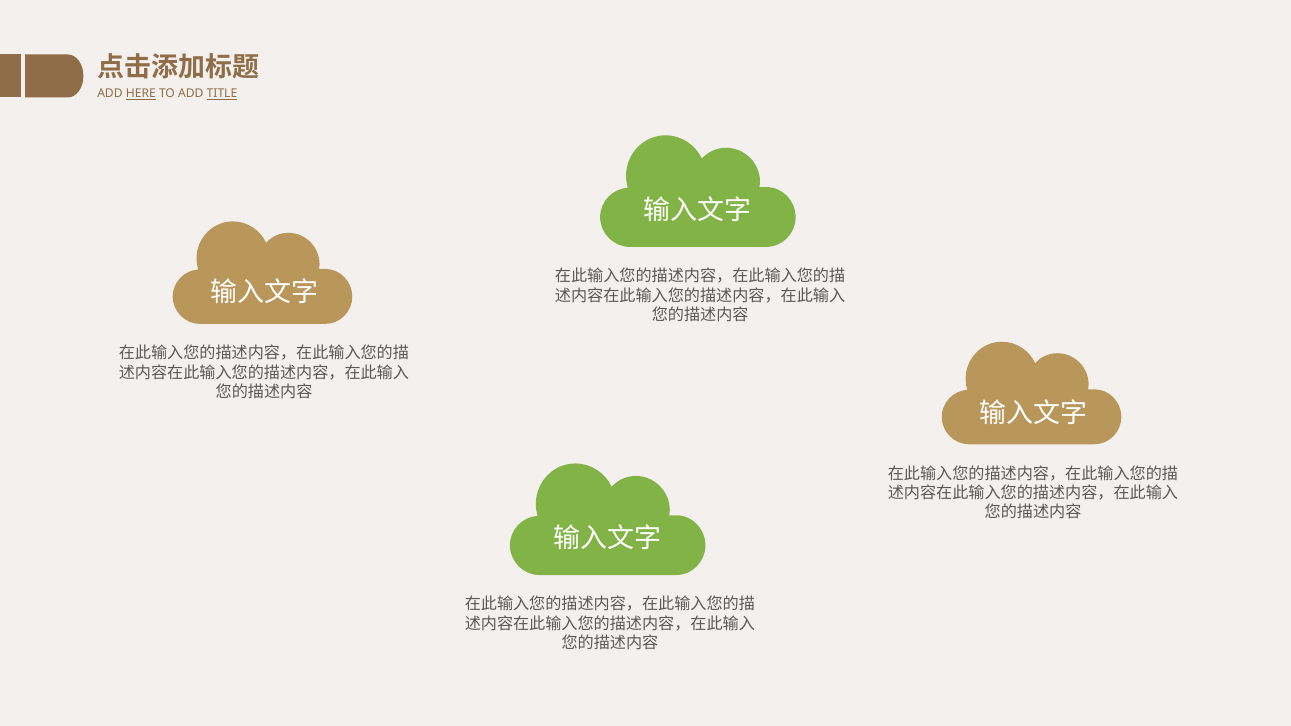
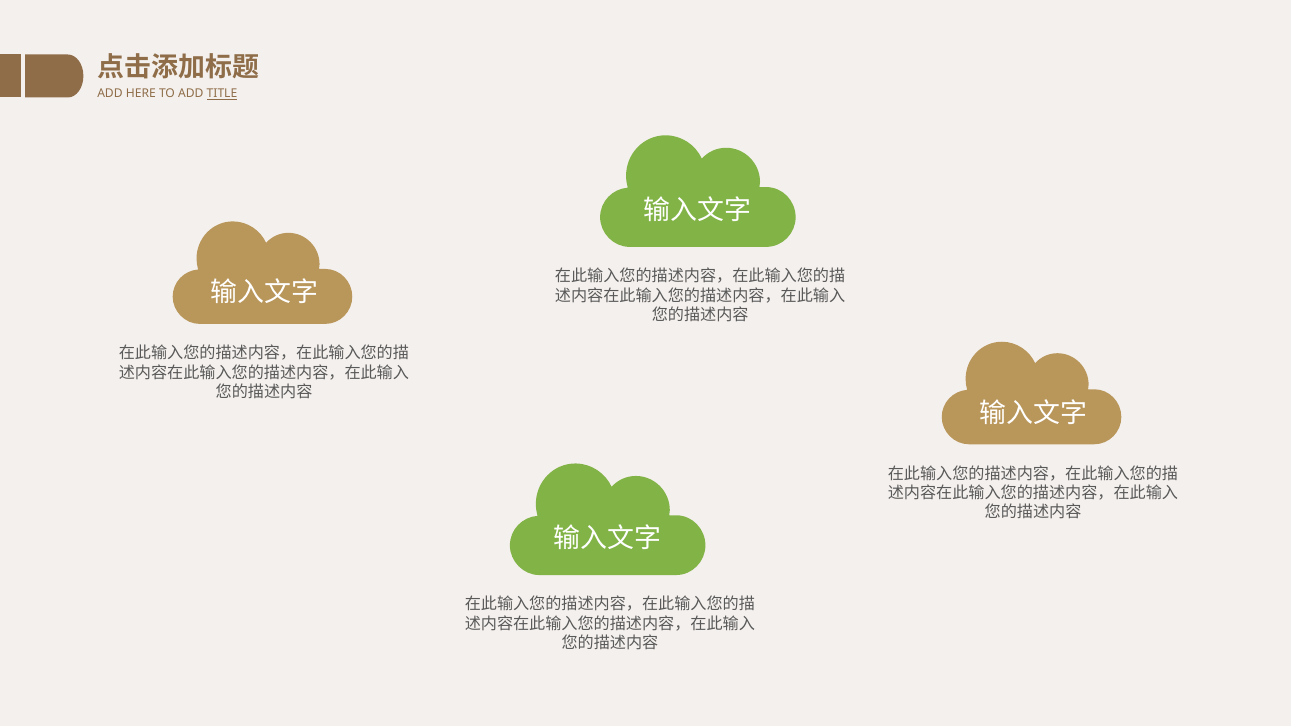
HERE underline: present -> none
